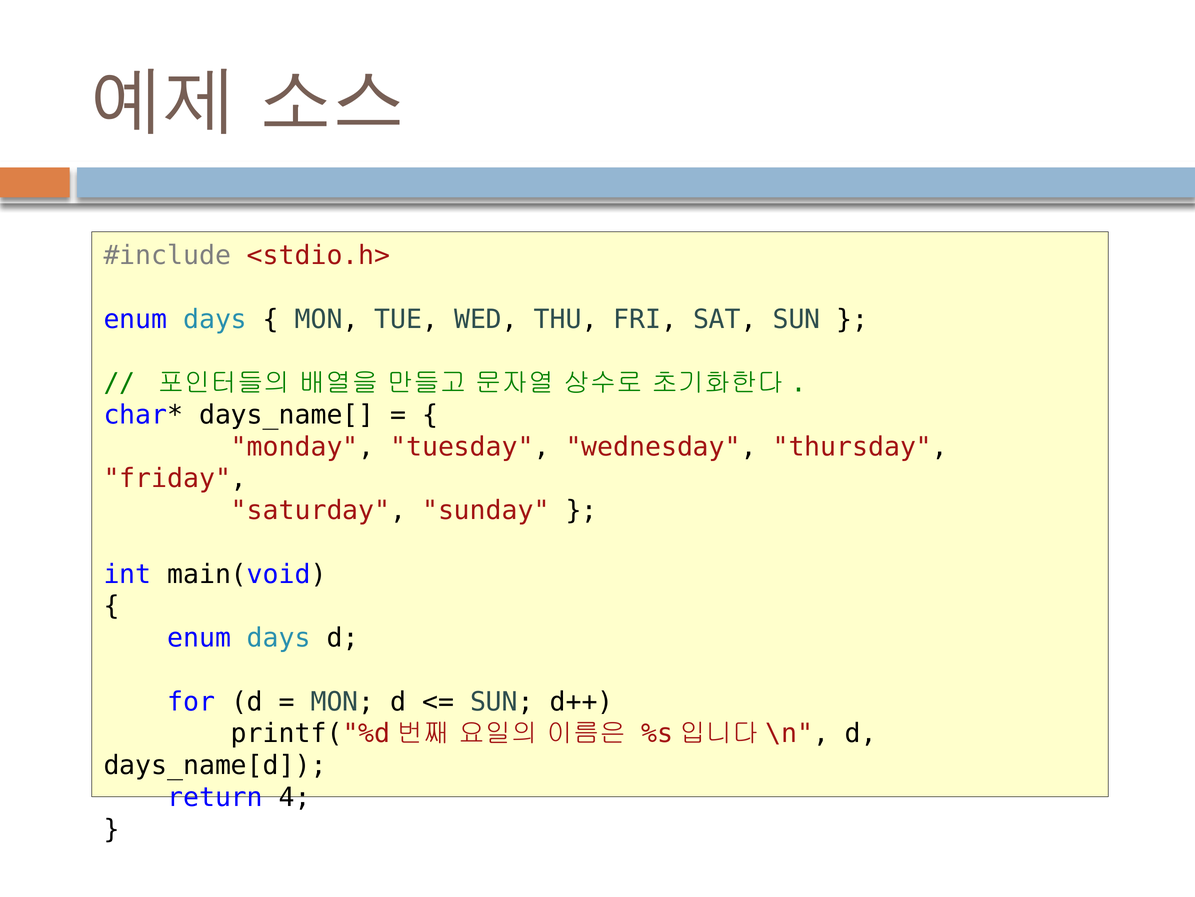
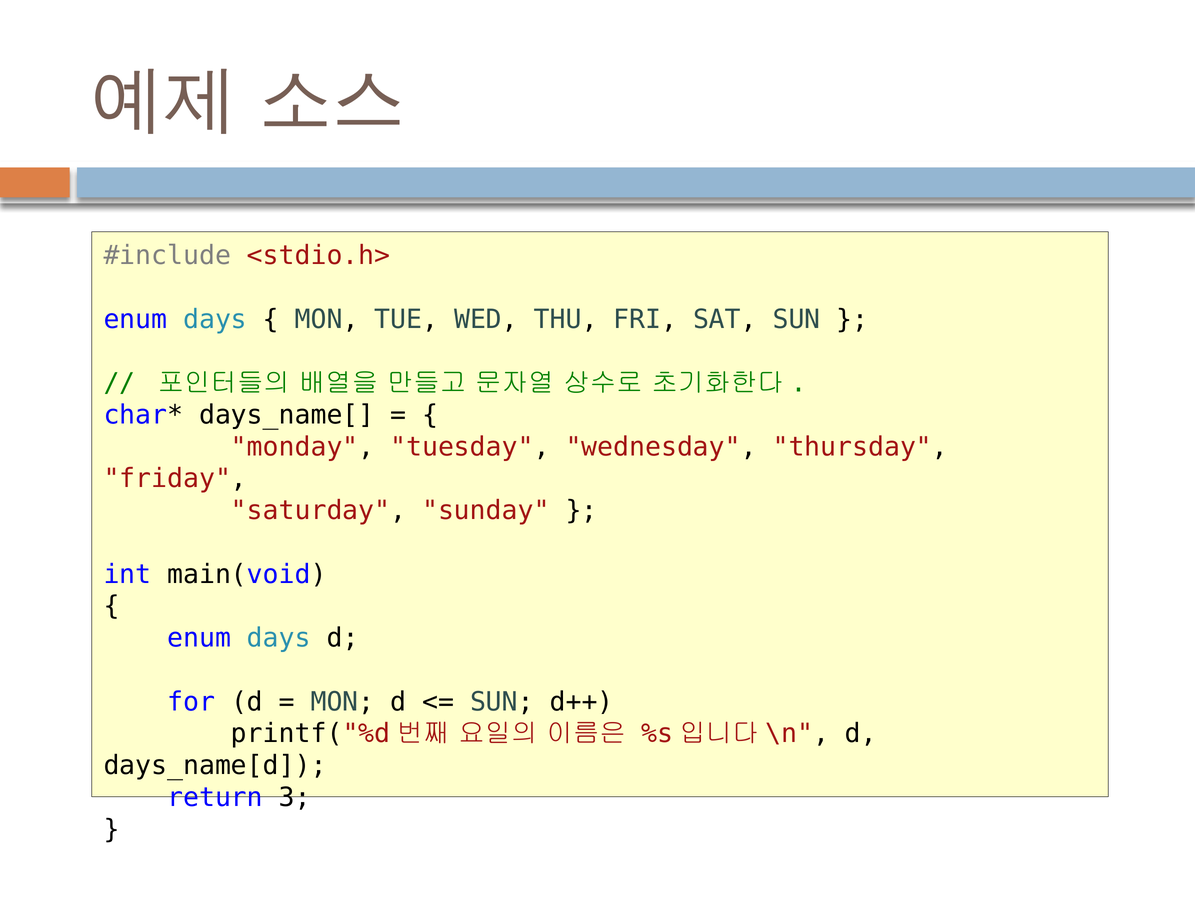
4: 4 -> 3
